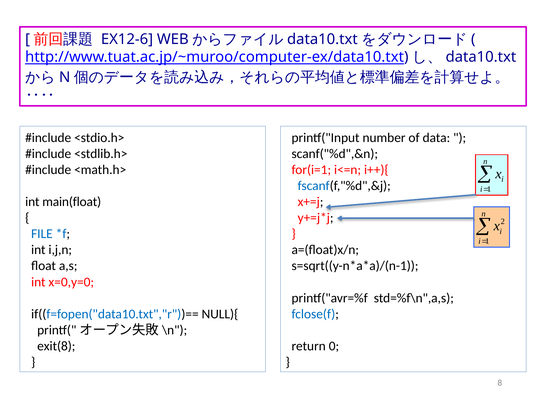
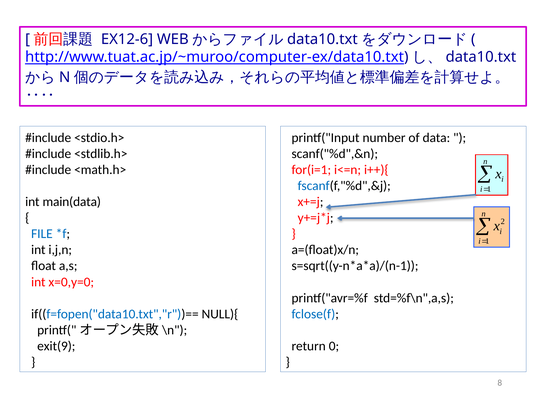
main(float: main(float -> main(data
exit(8: exit(8 -> exit(9
